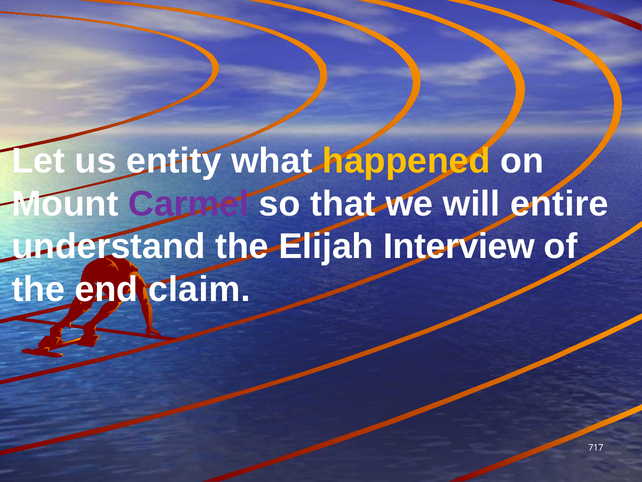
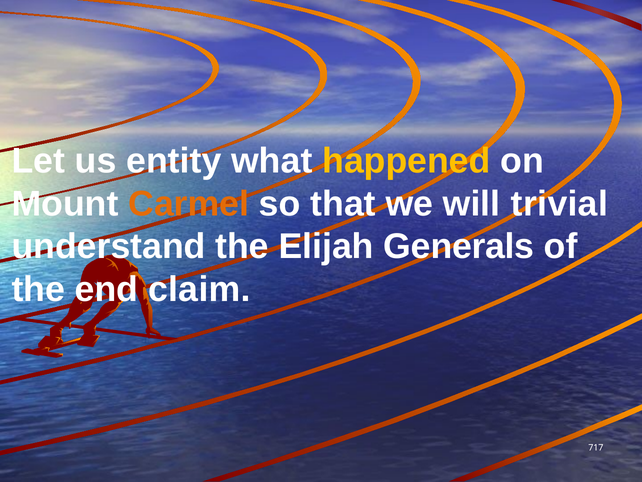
Carmel colour: purple -> orange
entire: entire -> trivial
Interview: Interview -> Generals
